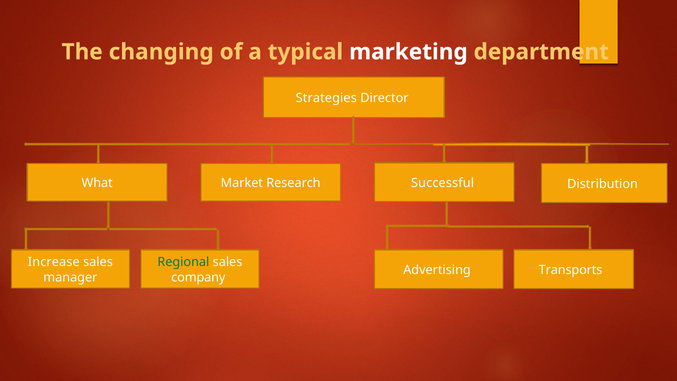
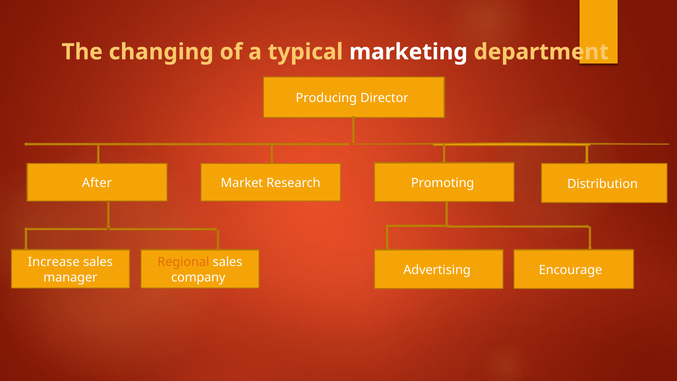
Strategies: Strategies -> Producing
What: What -> After
Successful: Successful -> Promoting
Regional colour: green -> orange
Transports: Transports -> Encourage
